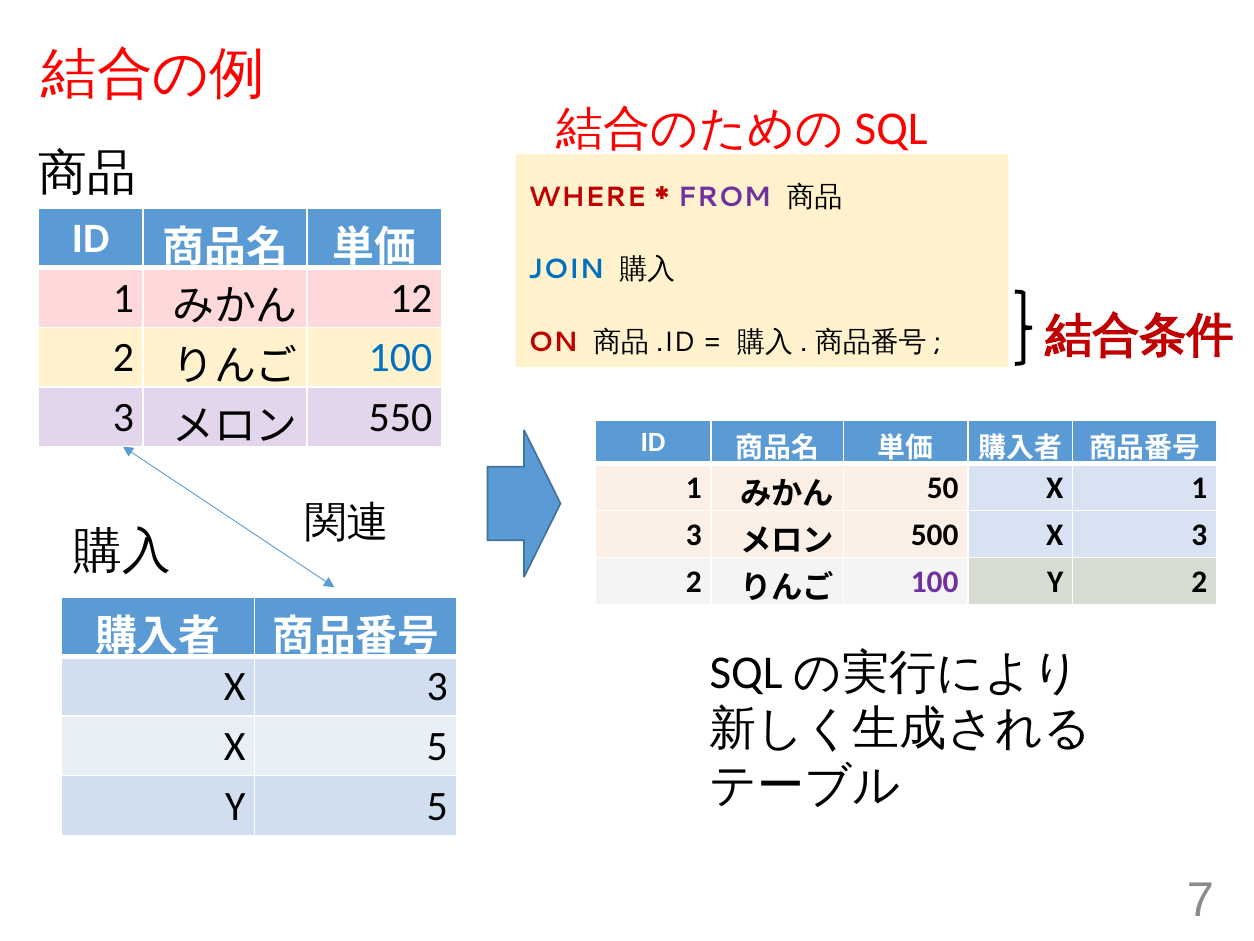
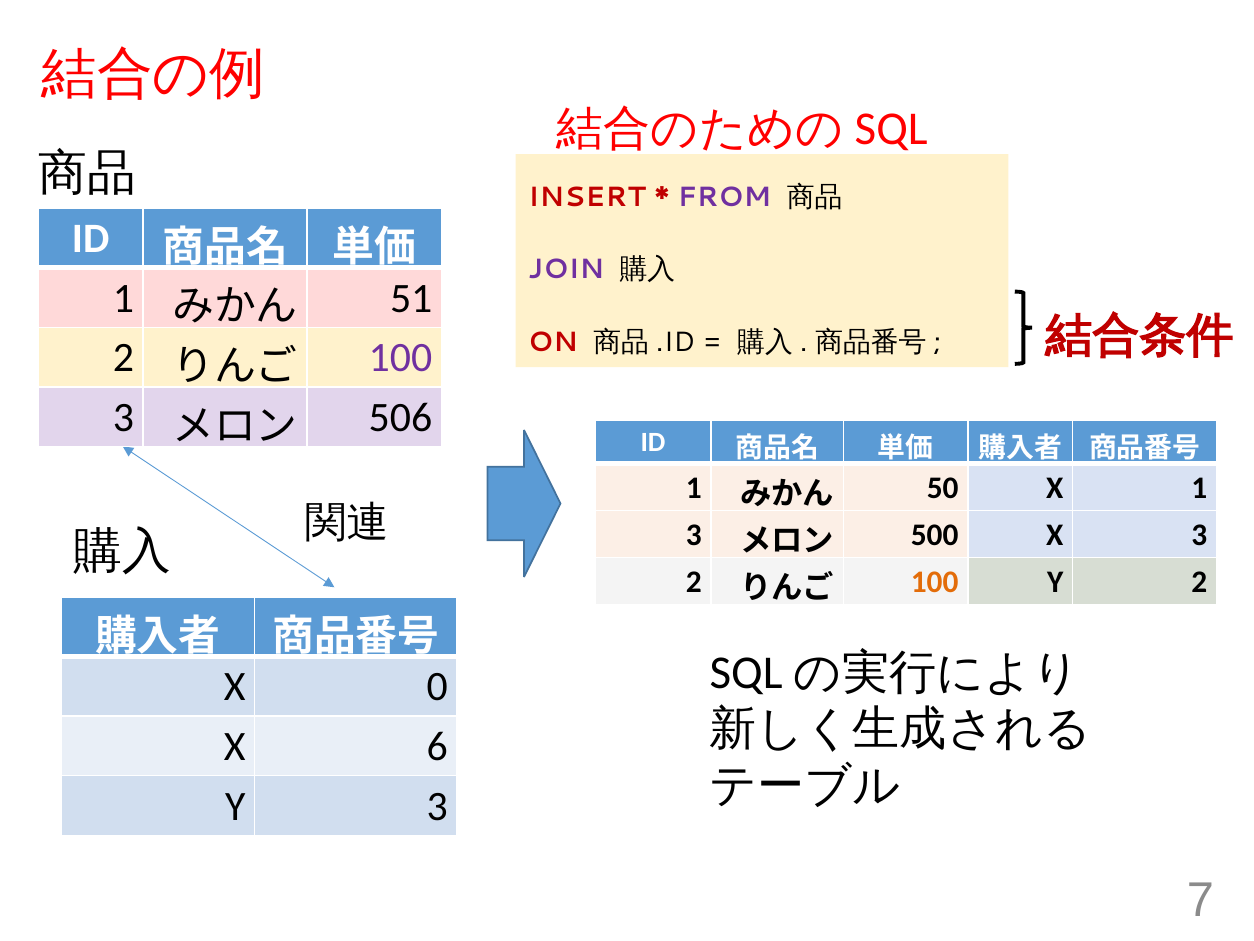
WHERE: WHERE -> INSERT
JOIN colour: blue -> purple
12: 12 -> 51
100 at (400, 358) colour: blue -> purple
550: 550 -> 506
100 at (935, 582) colour: purple -> orange
3 at (437, 687): 3 -> 0
X 5: 5 -> 6
Y 5: 5 -> 3
